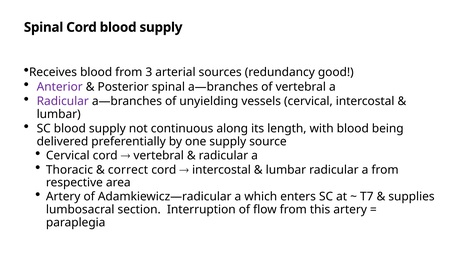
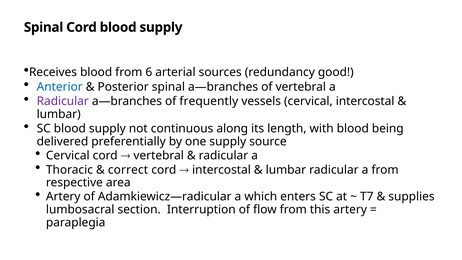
3: 3 -> 6
Anterior colour: purple -> blue
unyielding: unyielding -> frequently
